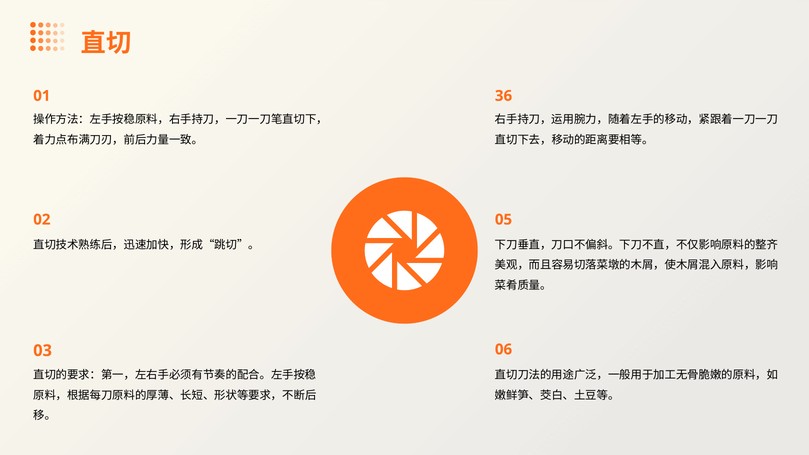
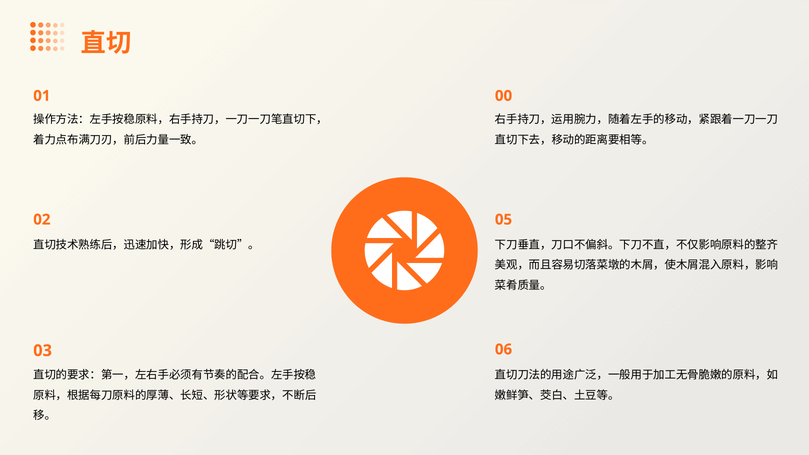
36: 36 -> 00
